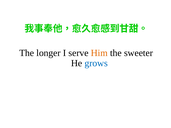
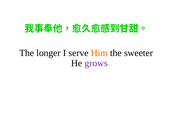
grows colour: blue -> purple
